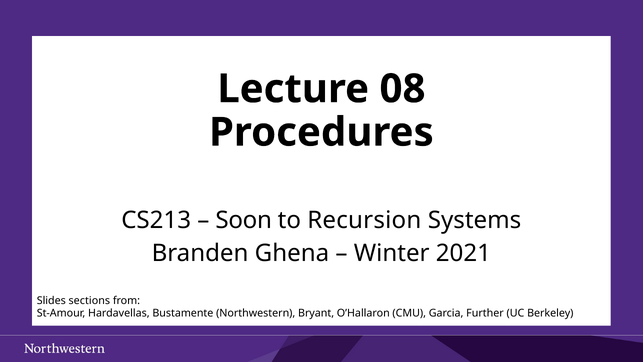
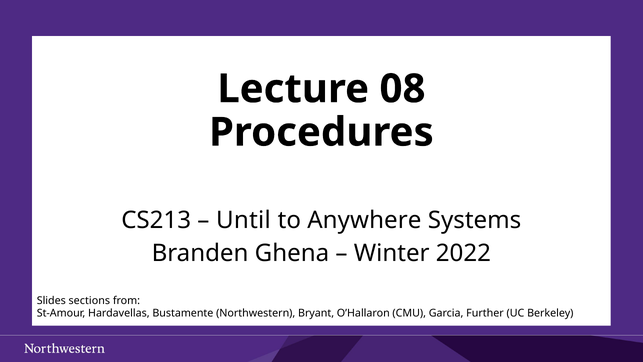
Soon: Soon -> Until
Recursion: Recursion -> Anywhere
2021: 2021 -> 2022
